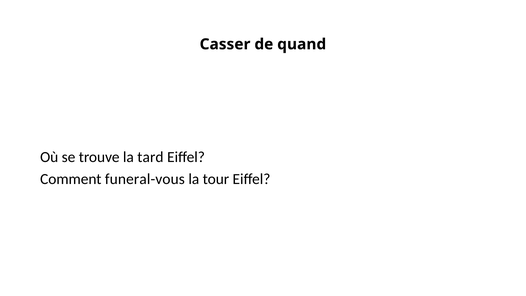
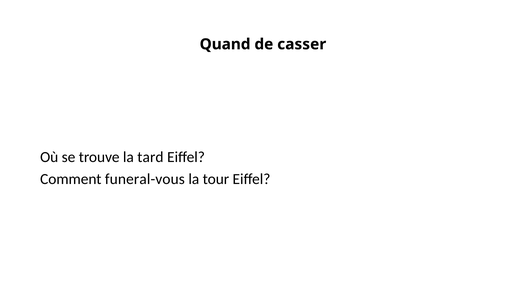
Casser: Casser -> Quand
quand: quand -> casser
